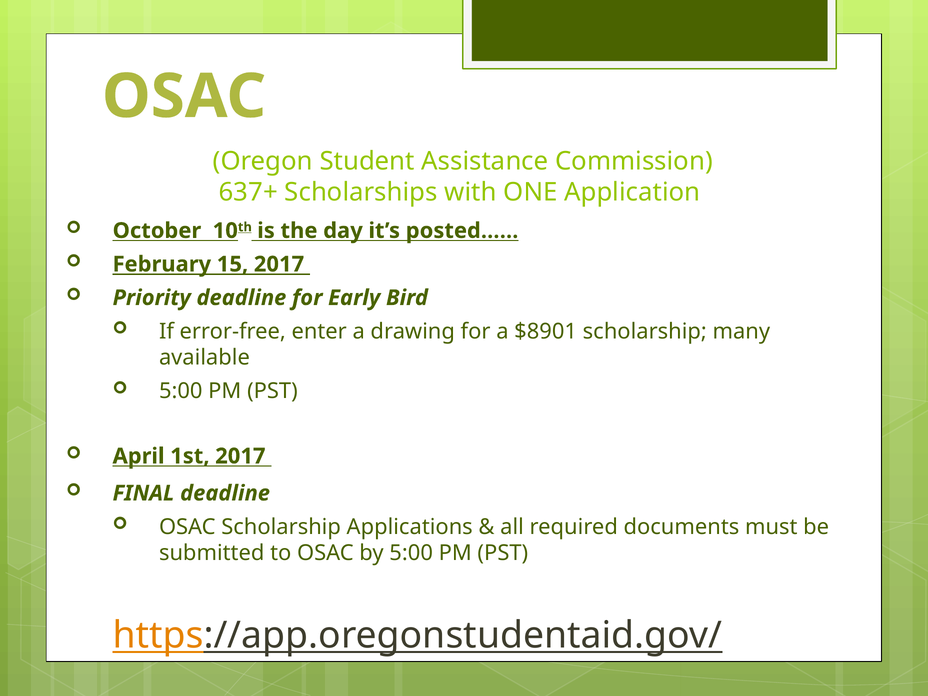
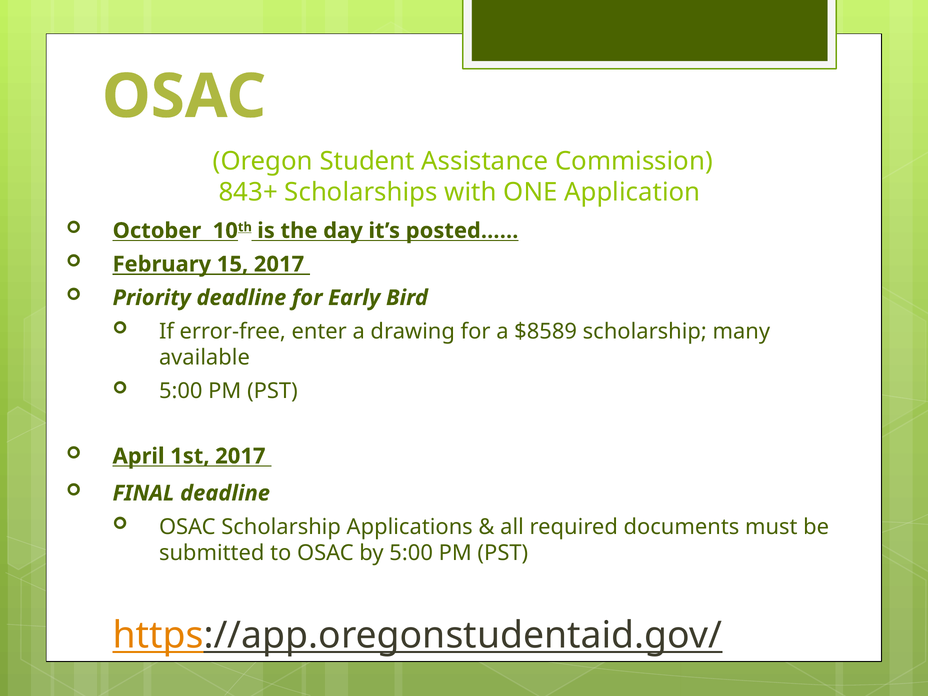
637+: 637+ -> 843+
$8901: $8901 -> $8589
